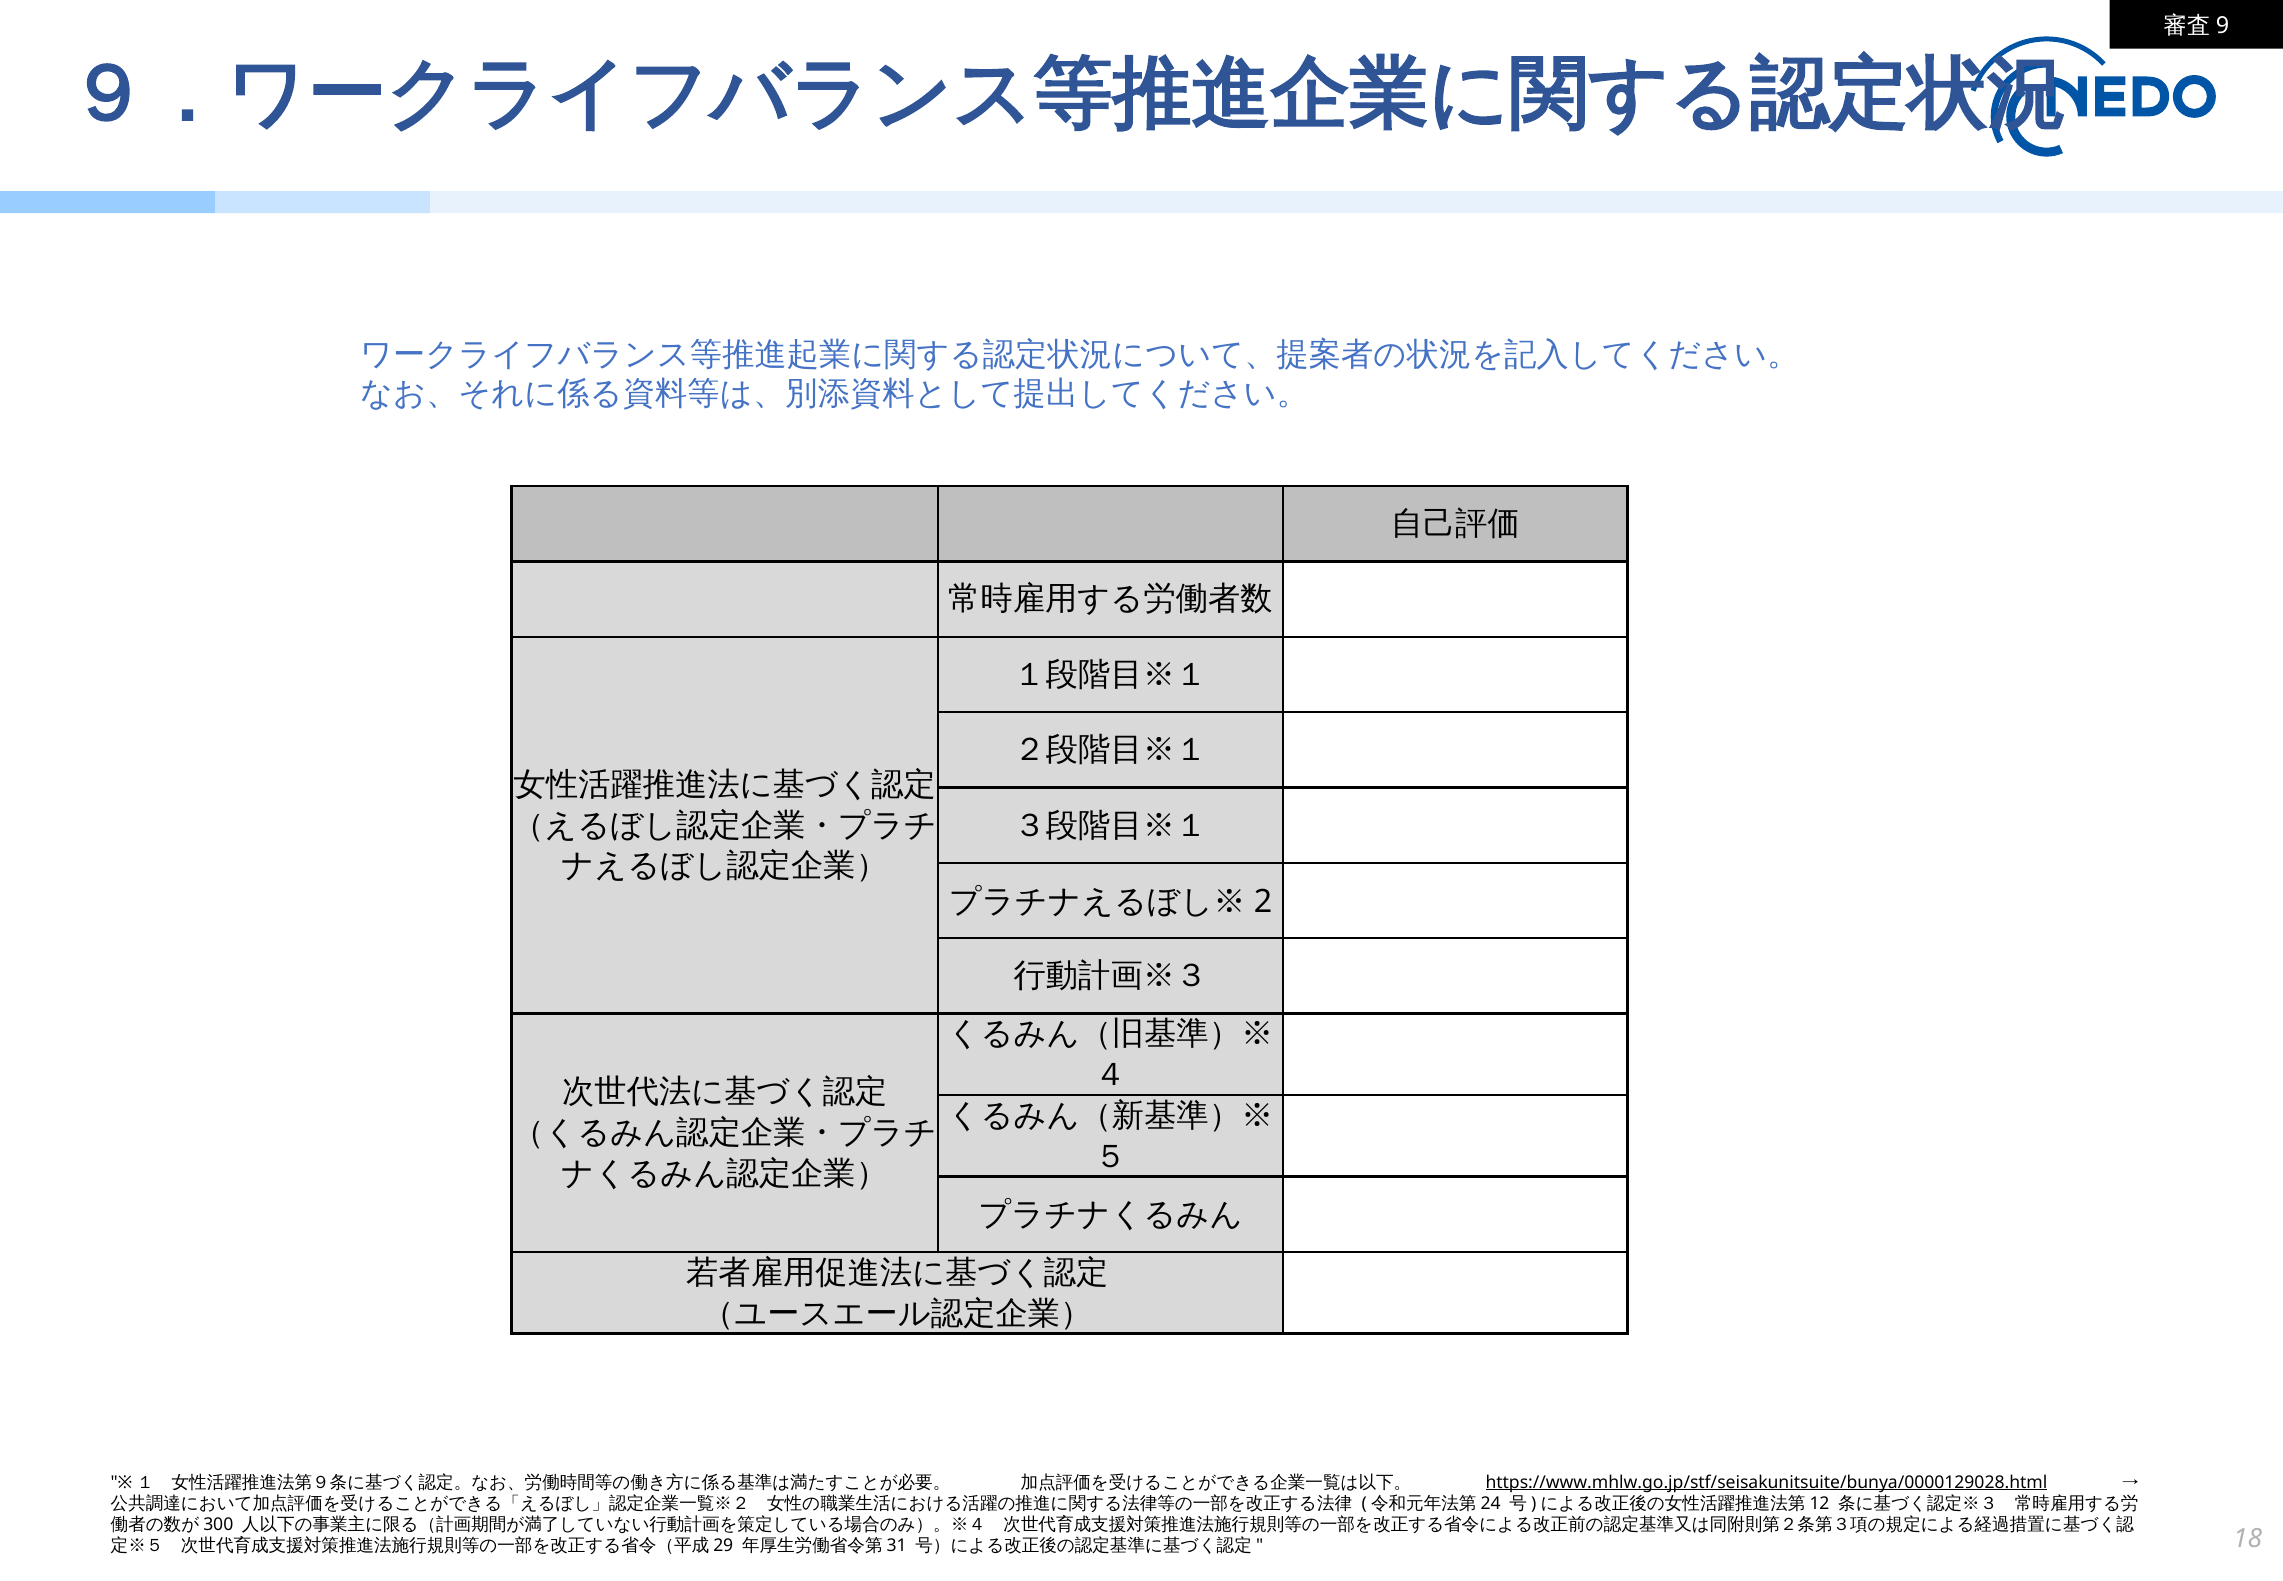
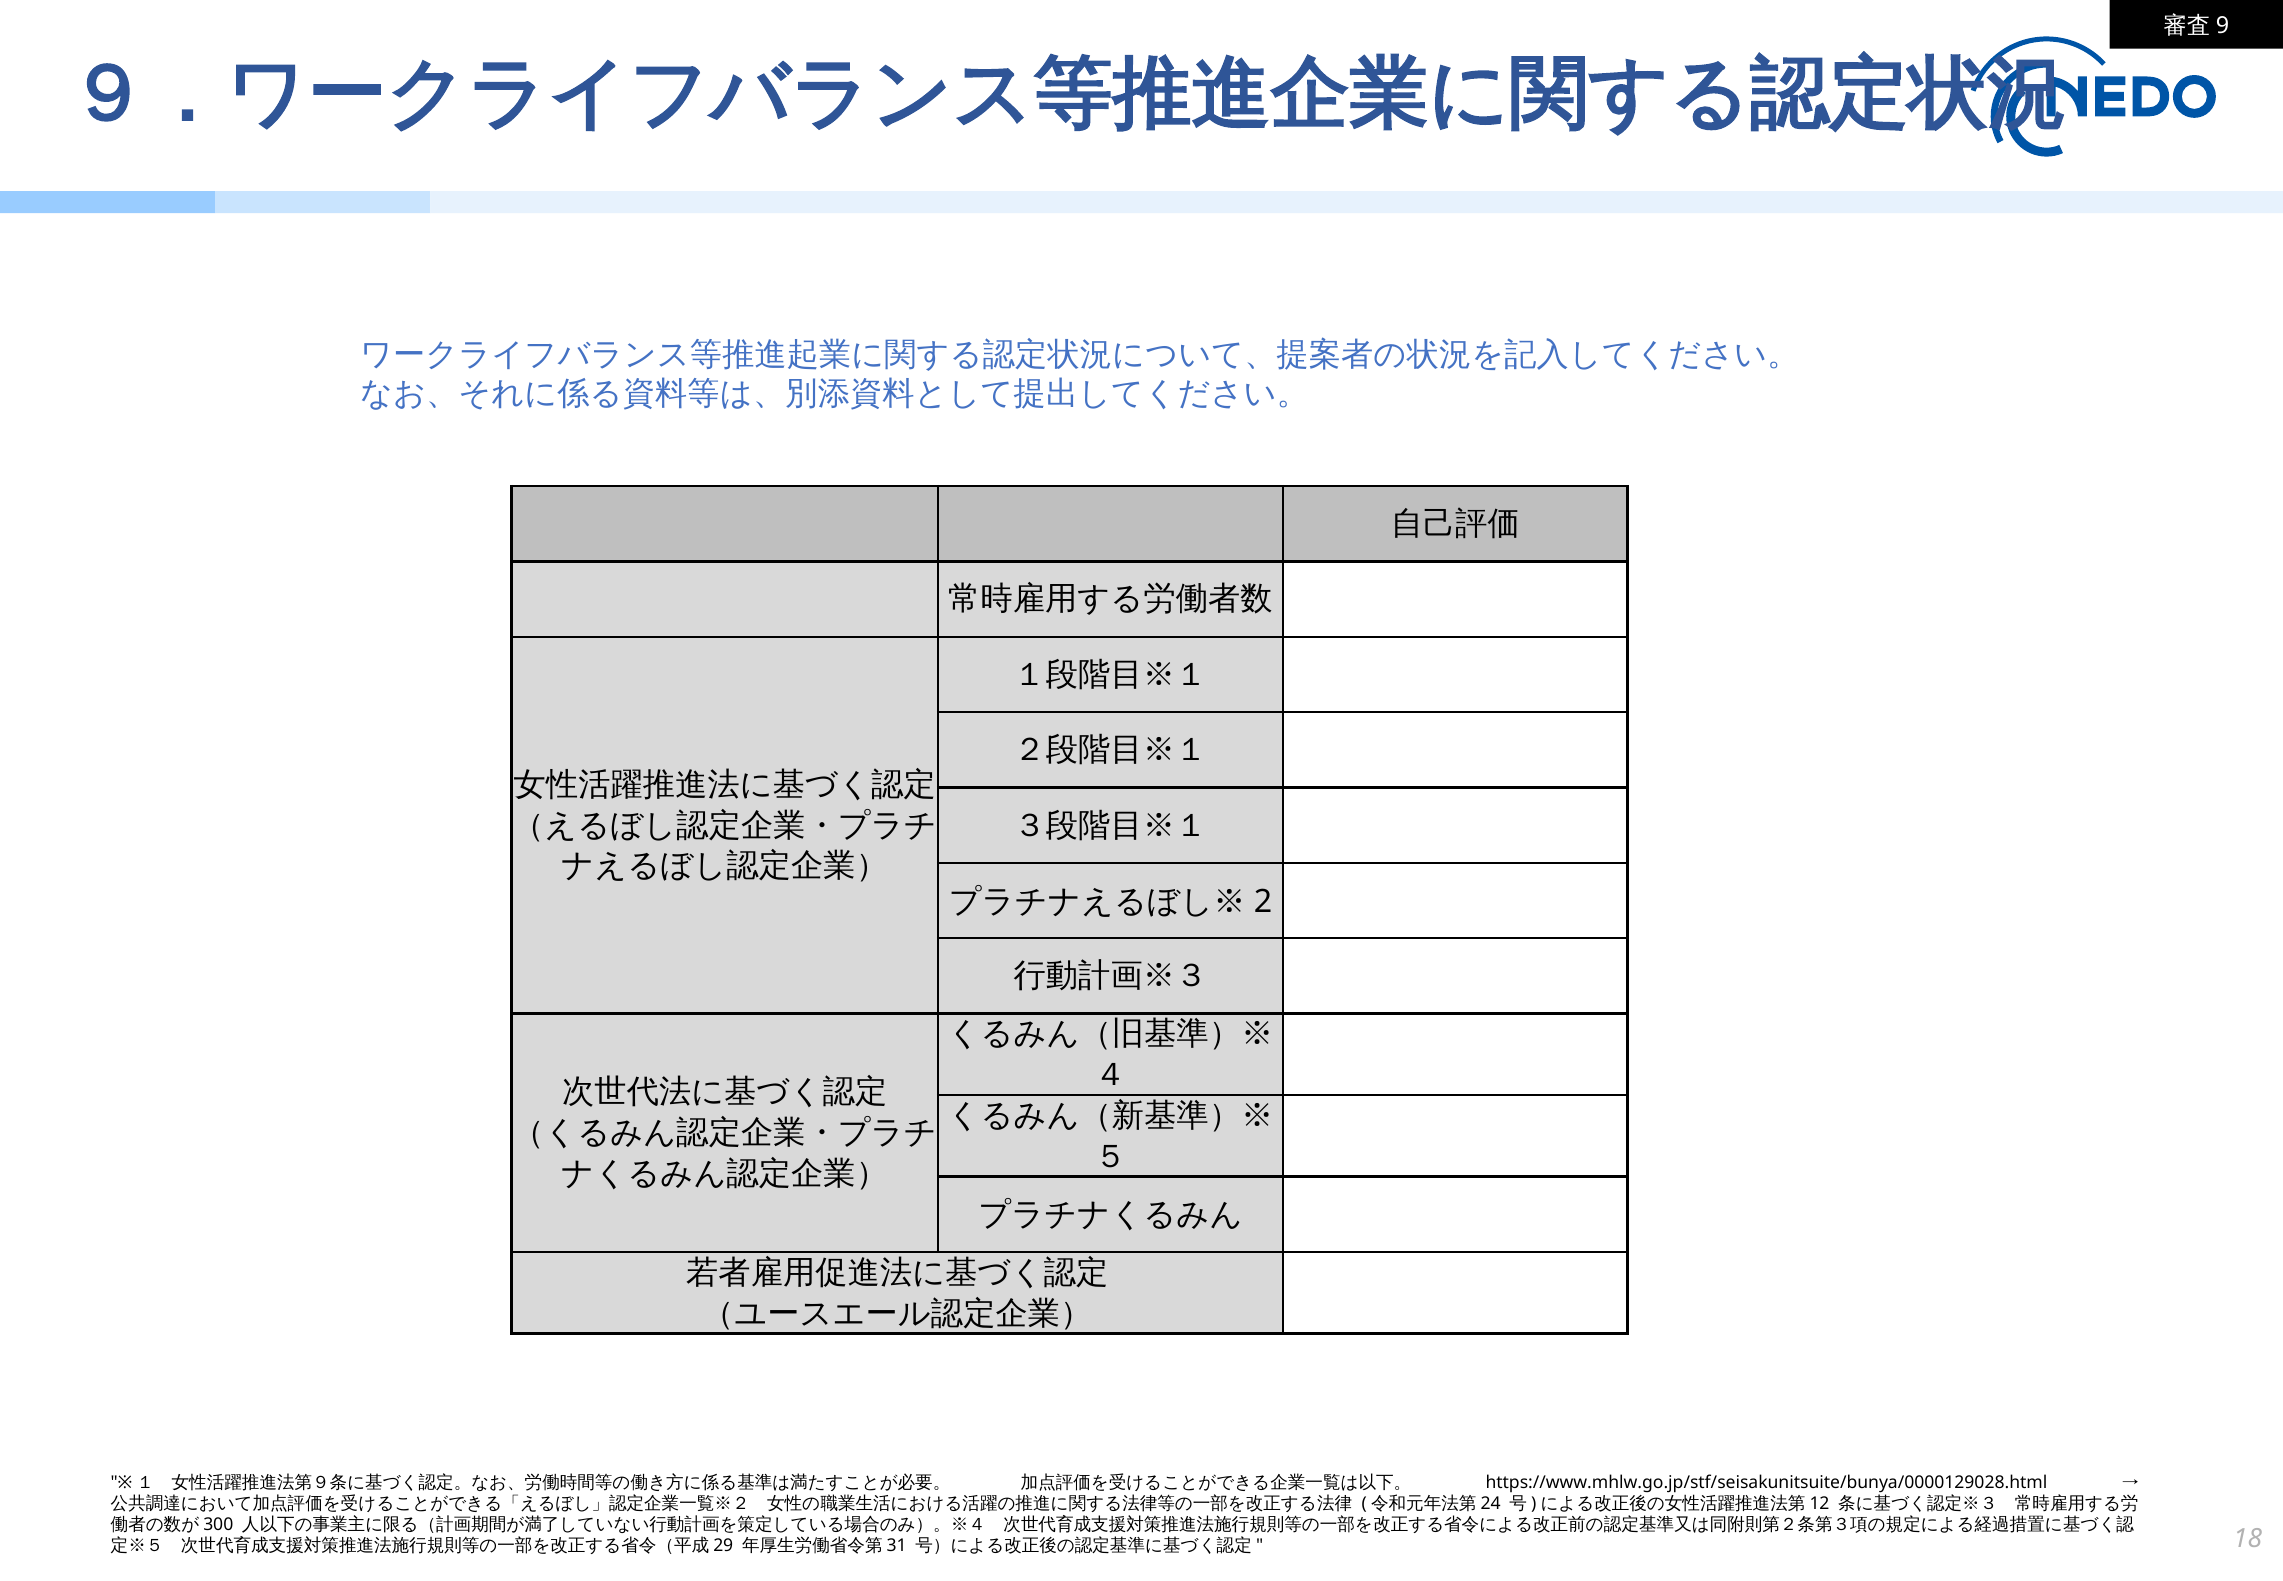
https://www.mhlw.go.jp/stf/seisakunitsuite/bunya/0000129028.html underline: present -> none
